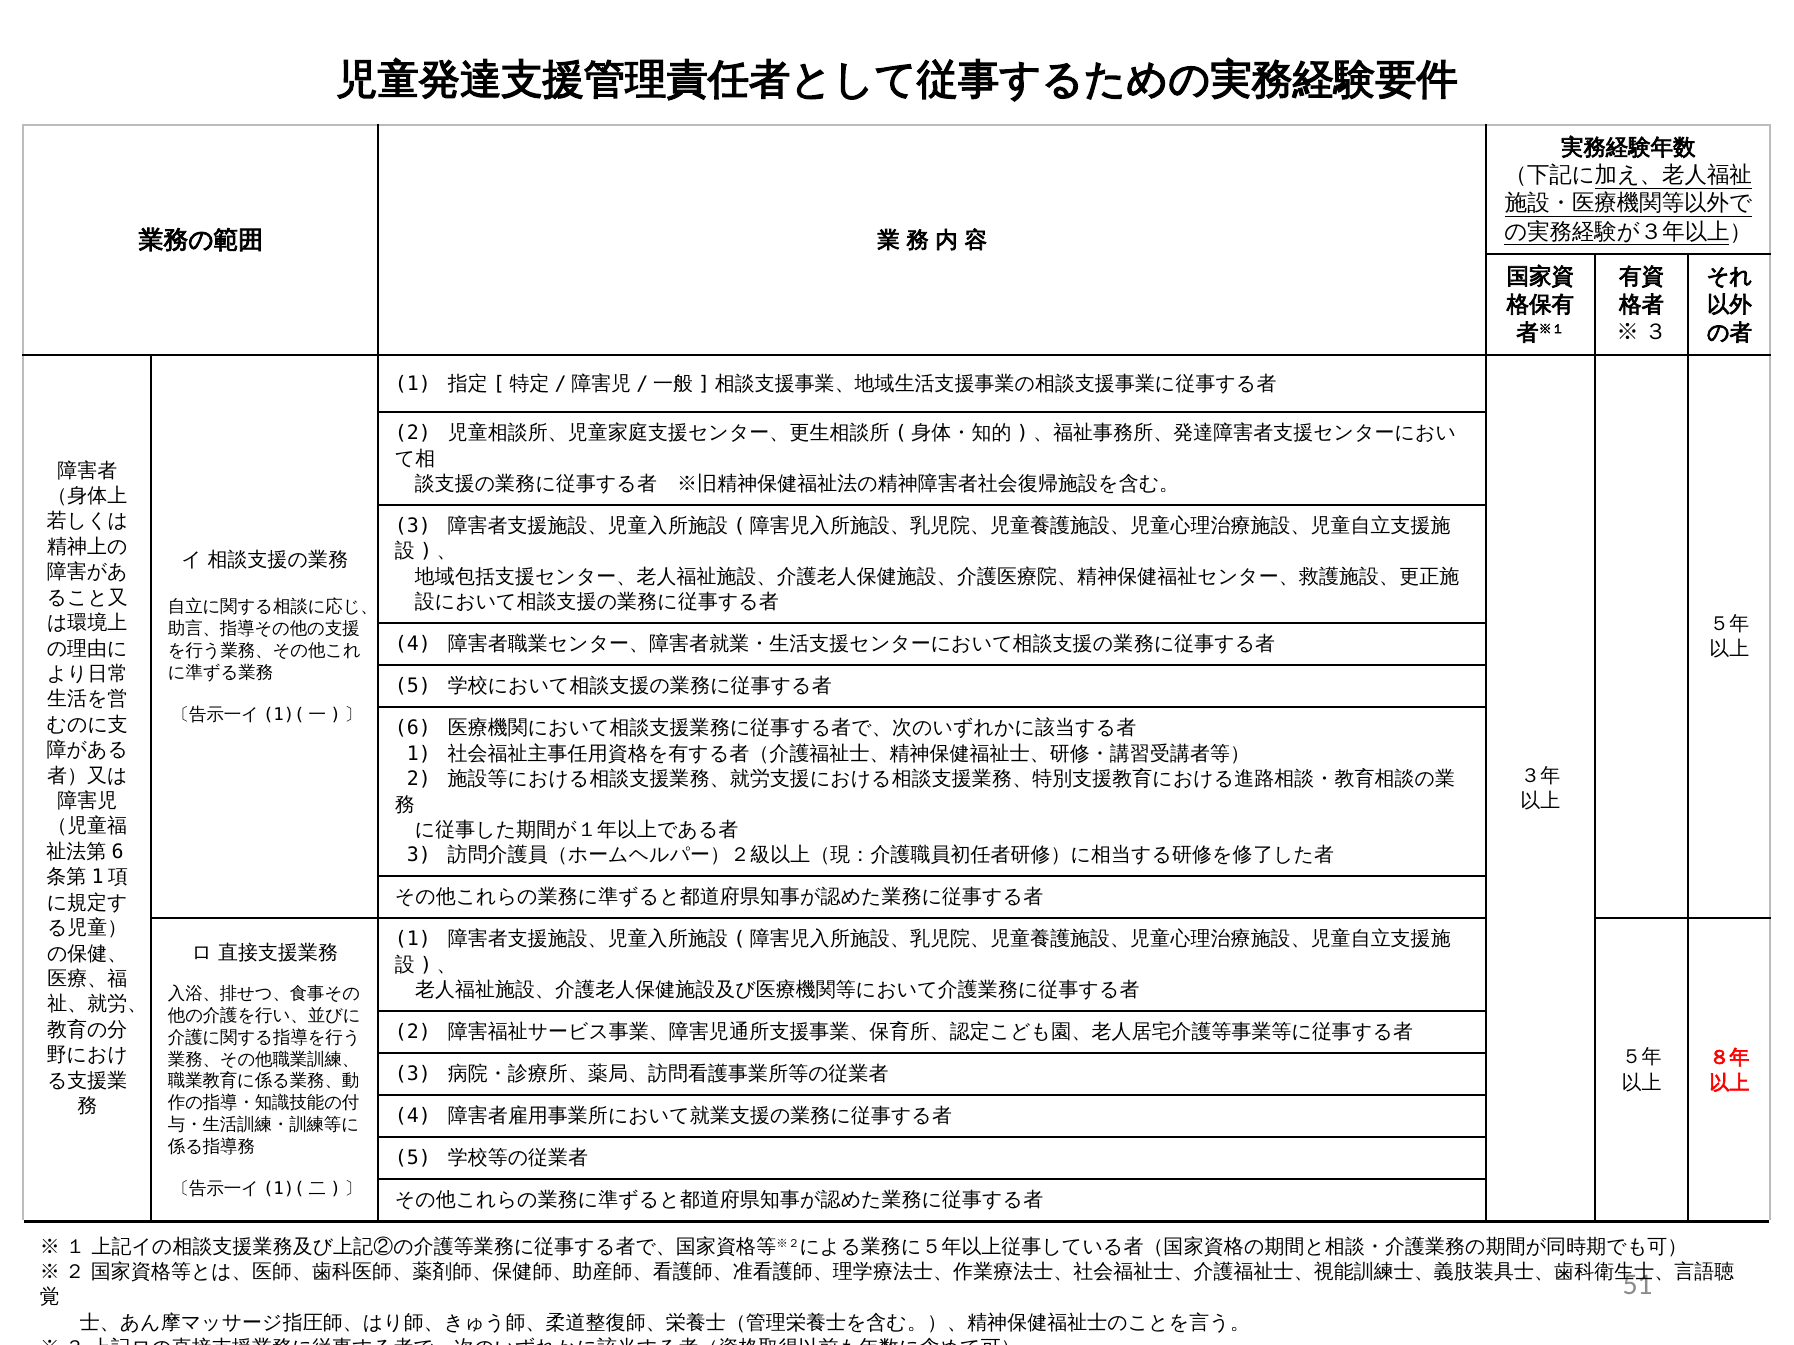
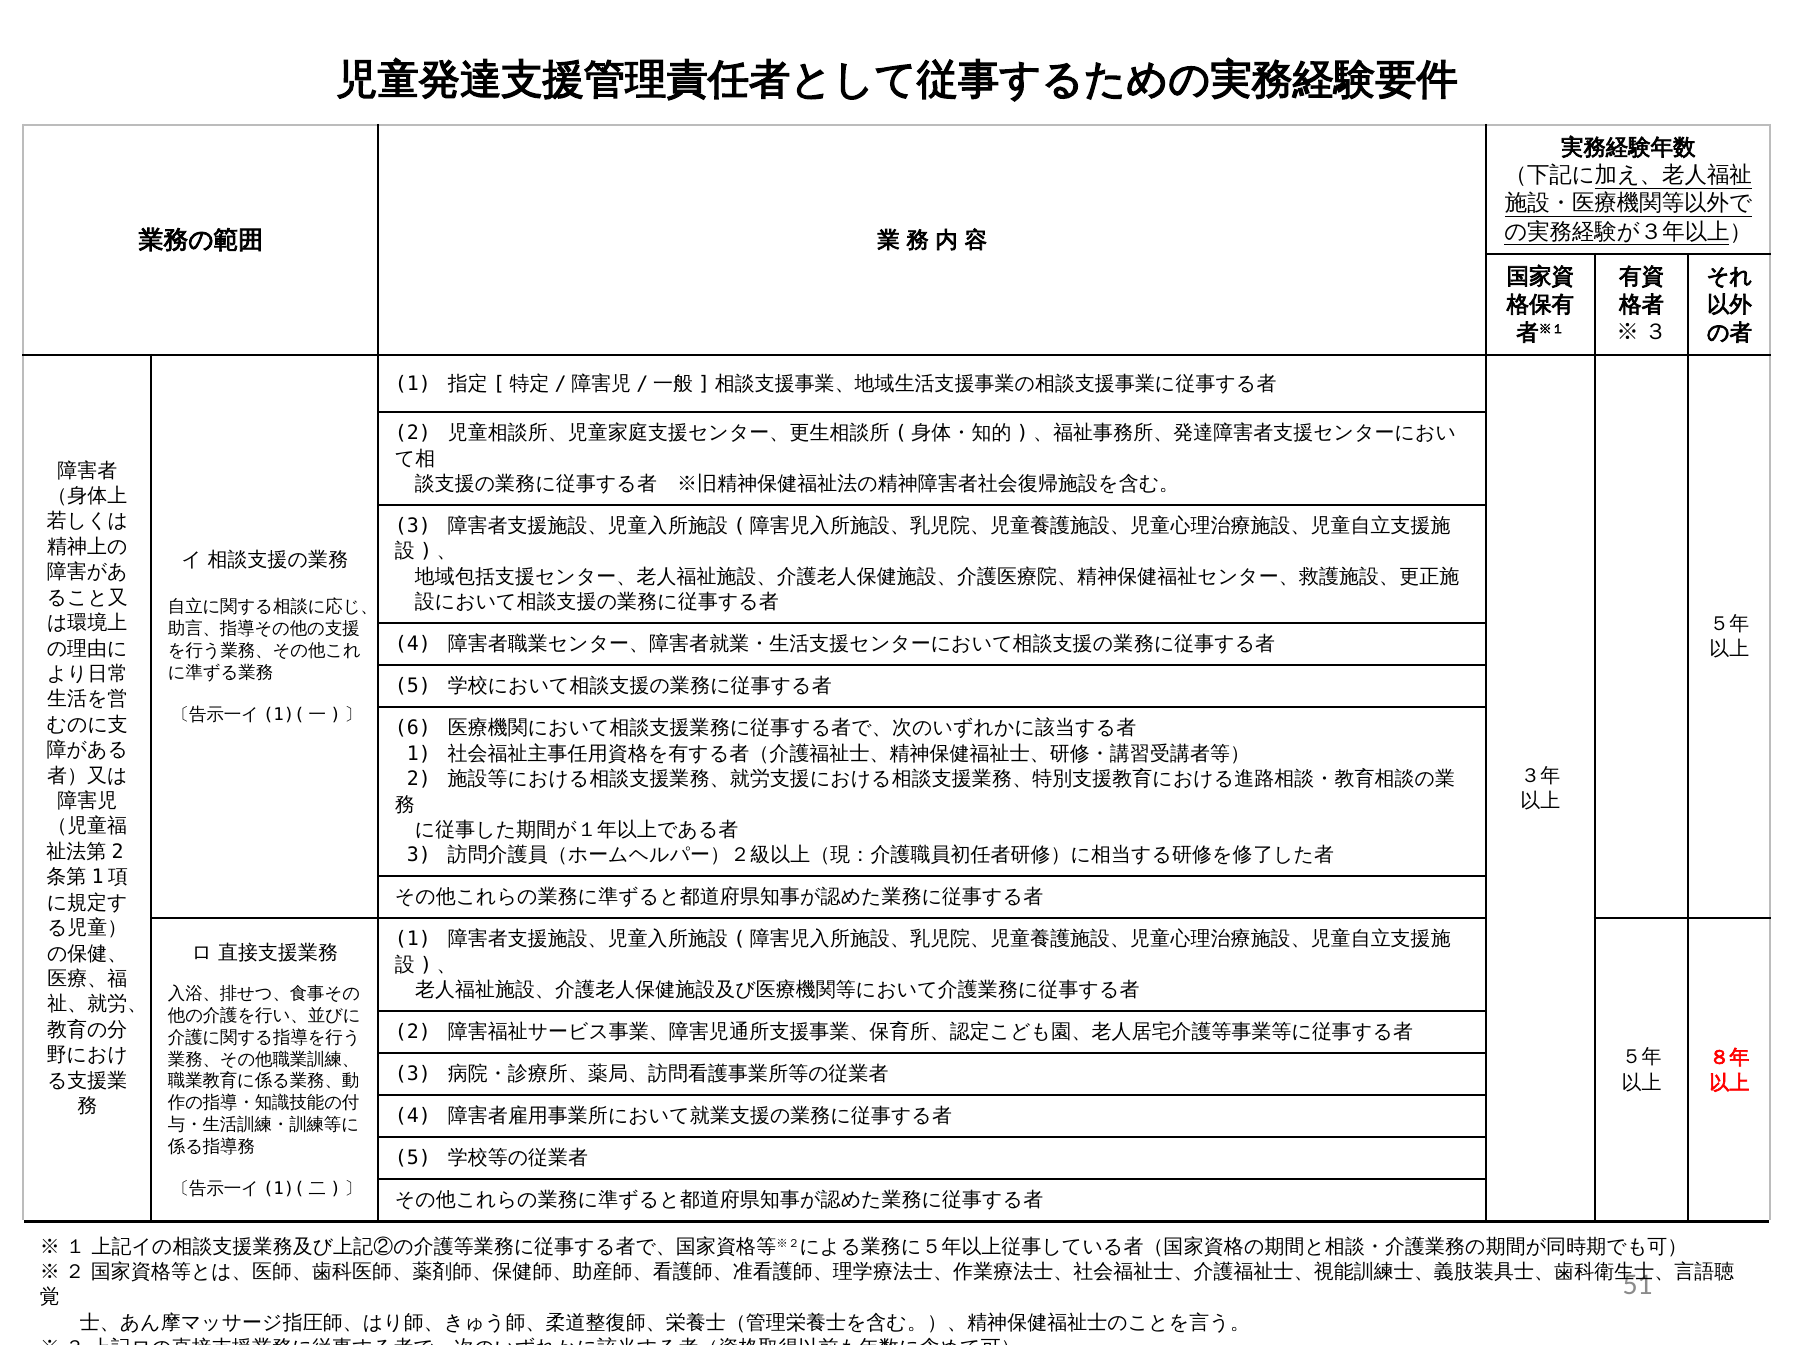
6 at (118, 852): 6 -> 2
